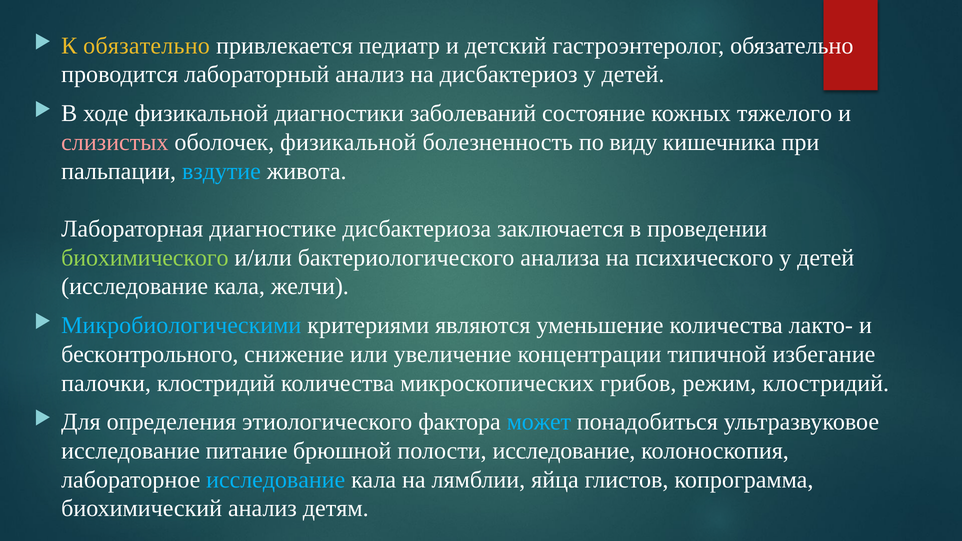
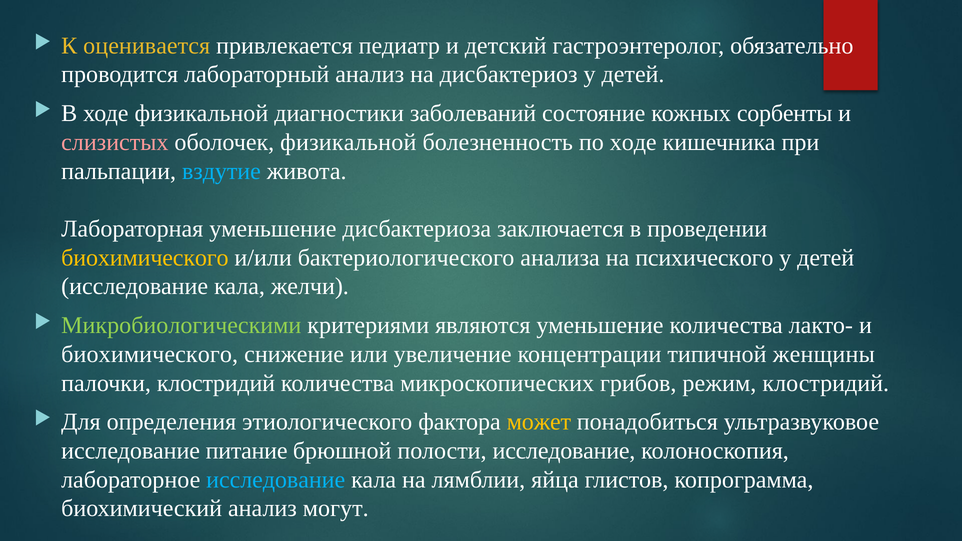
К обязательно: обязательно -> оценивается
тяжелого: тяжелого -> сорбенты
по виду: виду -> ходе
Лабораторная диагностике: диагностике -> уменьшение
биохимического at (145, 258) colour: light green -> yellow
Микробиологическими colour: light blue -> light green
бесконтрольного at (150, 354): бесконтрольного -> биохимического
избегание: избегание -> женщины
может colour: light blue -> yellow
детям: детям -> могут
